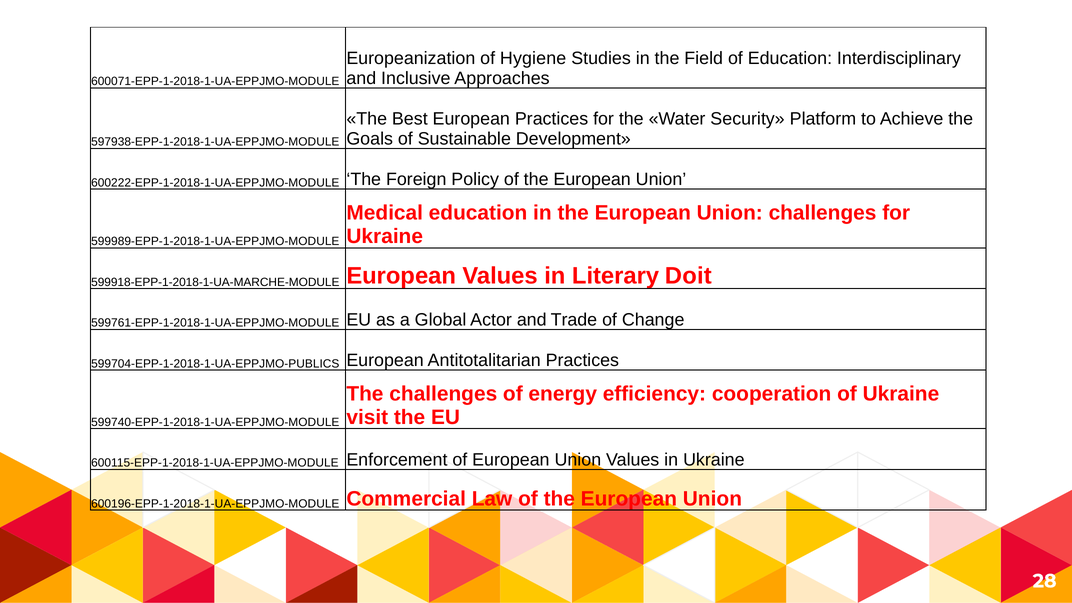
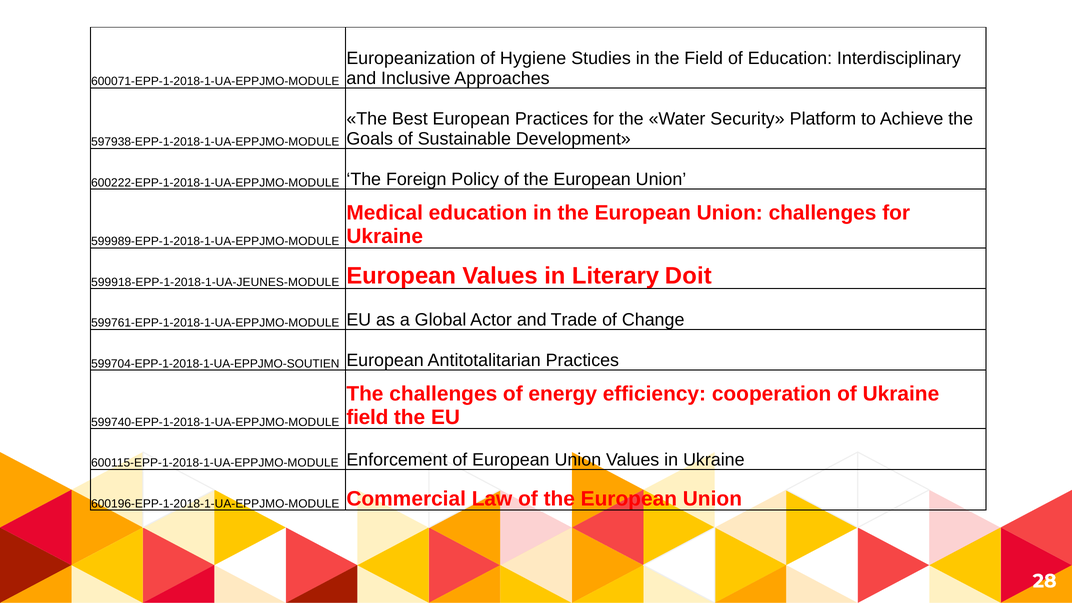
599918-EPP-1-2018-1-UA-MARCHE-MODULE: 599918-EPP-1-2018-1-UA-MARCHE-MODULE -> 599918-EPP-1-2018-1-UA-JEUNES-MODULE
599704-EPP-1-2018-1-UA-EPPJMO-PUBLICS: 599704-EPP-1-2018-1-UA-EPPJMO-PUBLICS -> 599704-EPP-1-2018-1-UA-EPPJMO-SOUTIEN
visit at (367, 417): visit -> field
